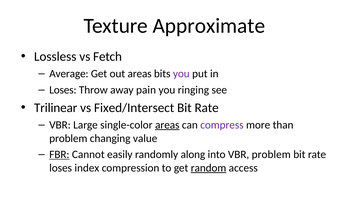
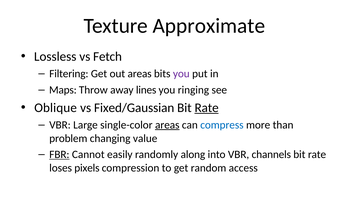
Average: Average -> Filtering
Loses at (63, 90): Loses -> Maps
pain: pain -> lines
Trilinear: Trilinear -> Oblique
Fixed/Intersect: Fixed/Intersect -> Fixed/Gaussian
Rate at (207, 107) underline: none -> present
compress colour: purple -> blue
VBR problem: problem -> channels
index: index -> pixels
random underline: present -> none
